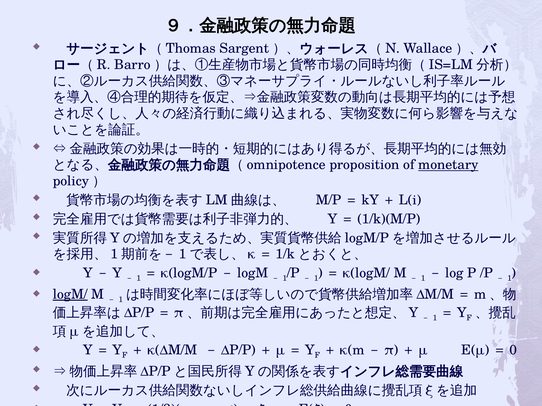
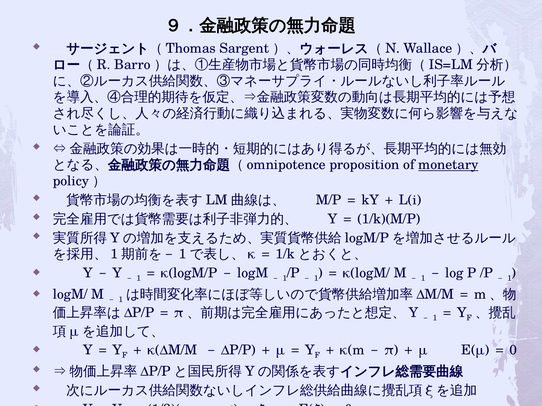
logM/ underline: present -> none
